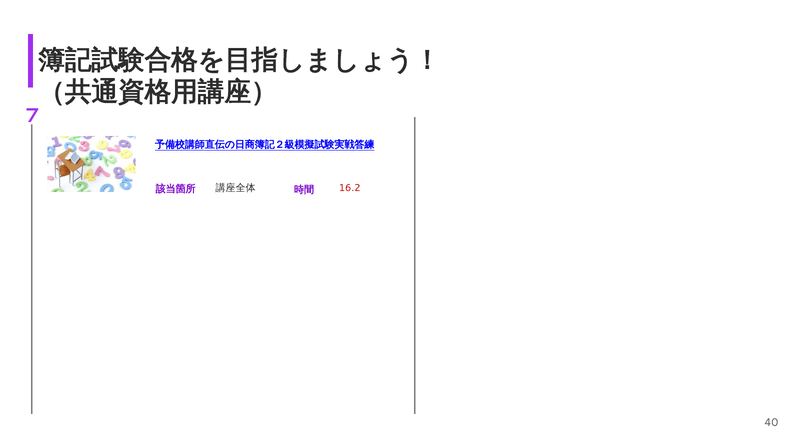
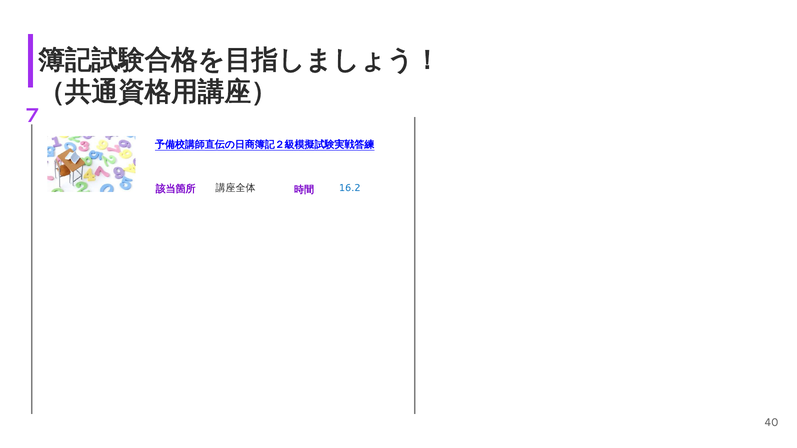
16.2 colour: red -> blue
